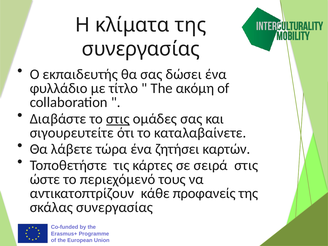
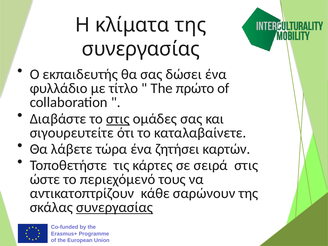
ακόμη: ακόμη -> πρώτο
προφανείς: προφανείς -> σαρώνουν
συνεργασίας at (115, 207) underline: none -> present
